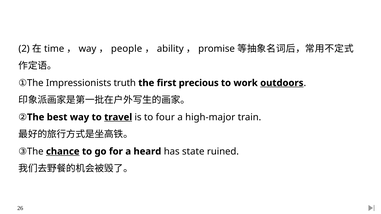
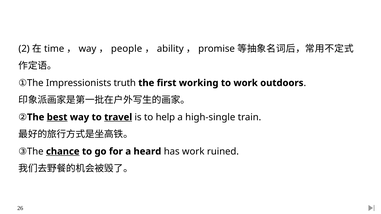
precious: precious -> working
outdoors underline: present -> none
best underline: none -> present
four: four -> help
high-major: high-major -> high-single
has state: state -> work
